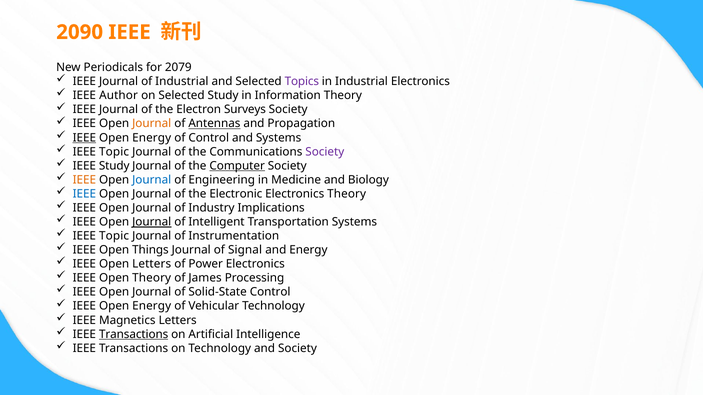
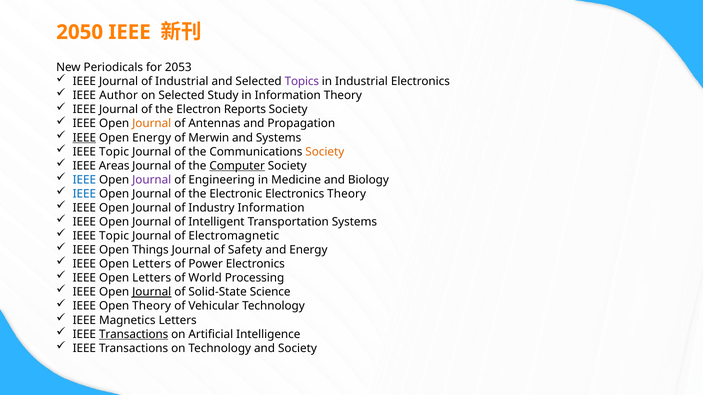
2090: 2090 -> 2050
2079: 2079 -> 2053
Surveys: Surveys -> Reports
Antennas underline: present -> none
of Control: Control -> Merwin
Society at (325, 152) colour: purple -> orange
IEEE Study: Study -> Areas
IEEE at (84, 180) colour: orange -> blue
Journal at (152, 180) colour: blue -> purple
Industry Implications: Implications -> Information
Journal at (152, 222) underline: present -> none
Instrumentation: Instrumentation -> Electromagnetic
Signal: Signal -> Safety
Theory at (152, 278): Theory -> Letters
James: James -> World
Journal at (152, 292) underline: none -> present
Solid-State Control: Control -> Science
Energy at (152, 306): Energy -> Theory
